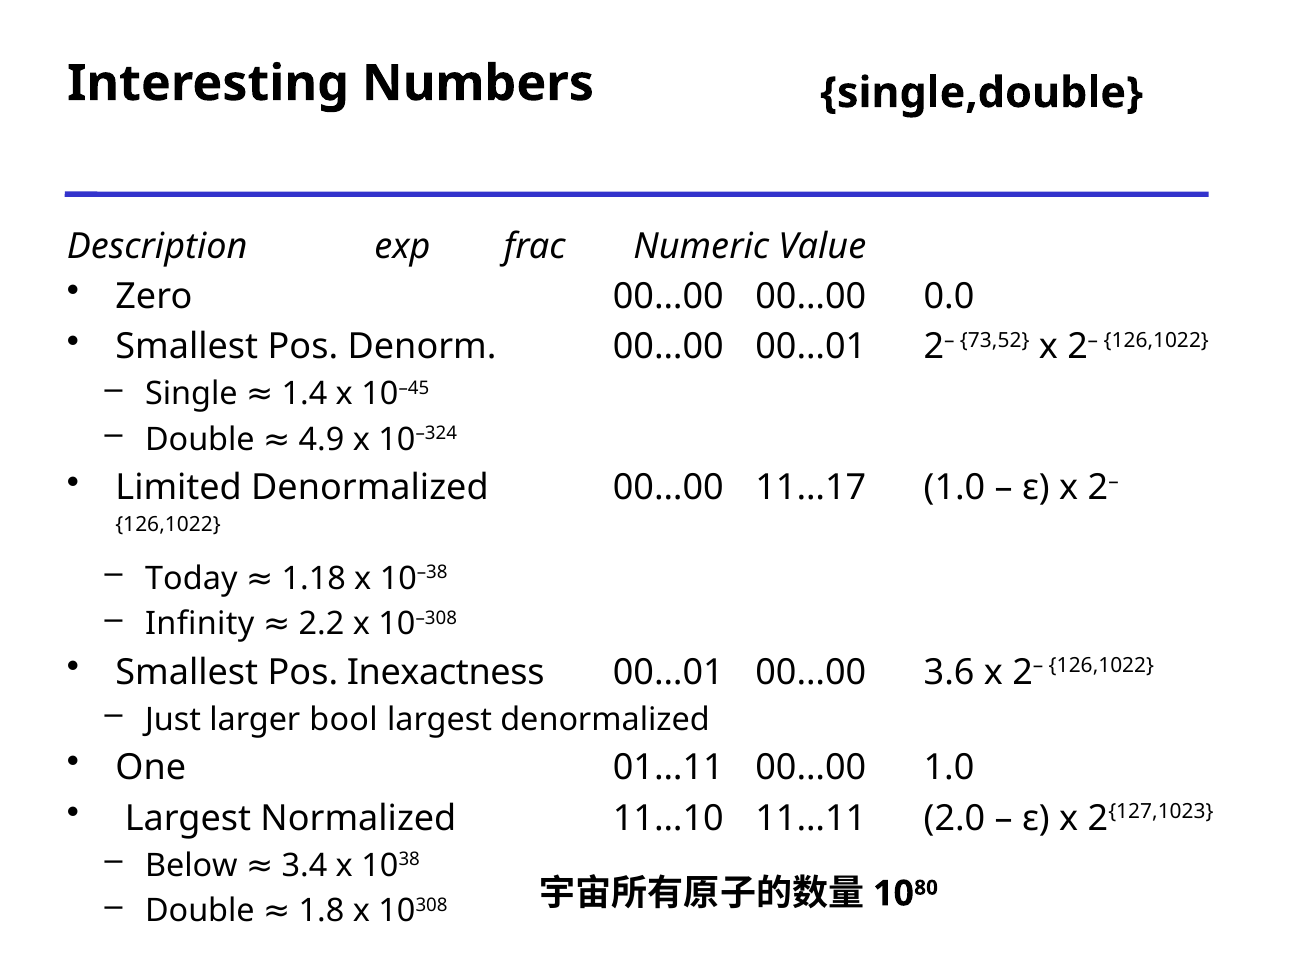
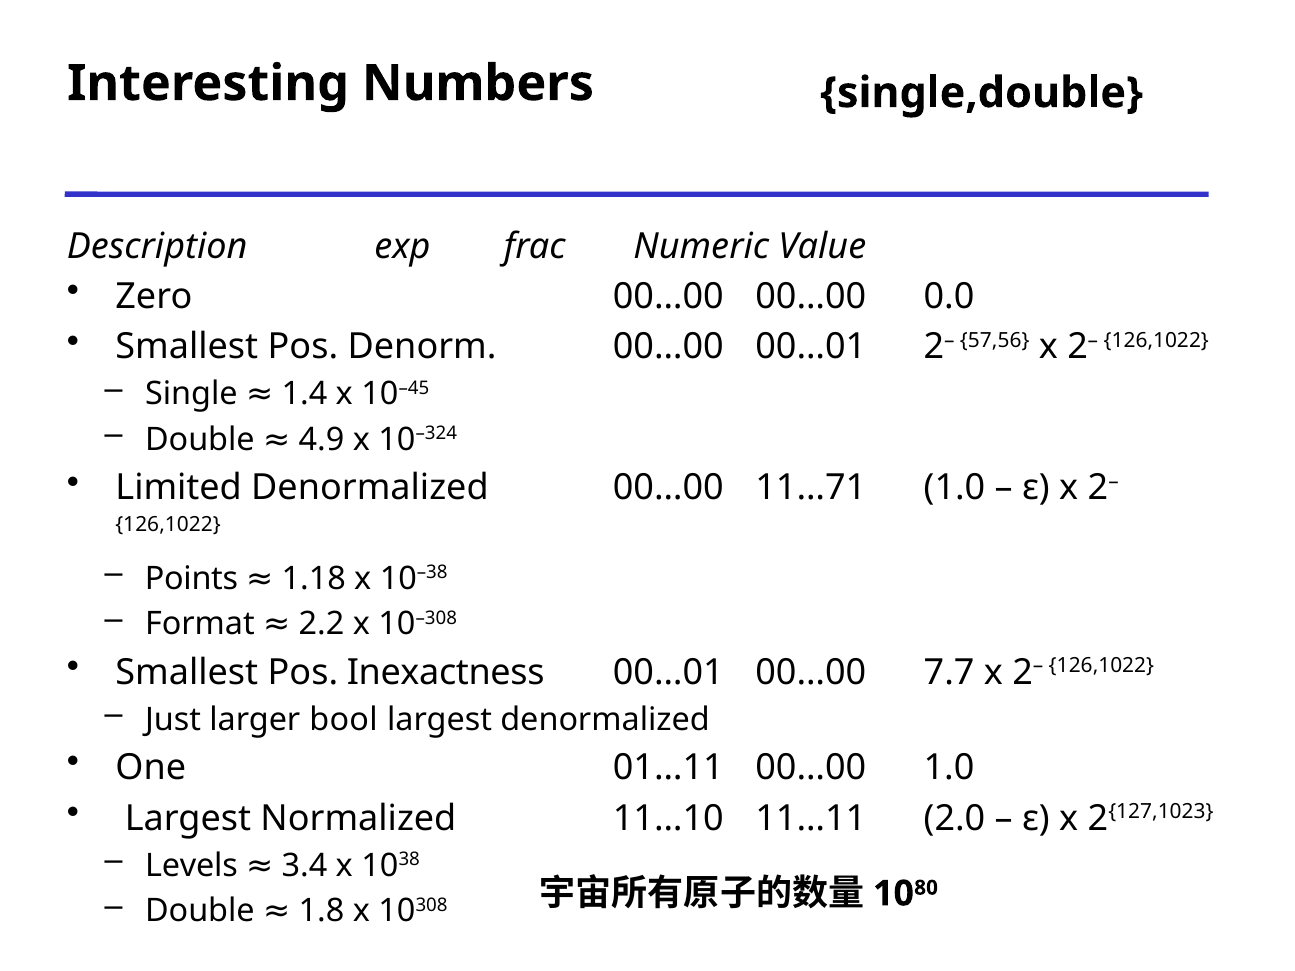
73,52: 73,52 -> 57,56
11…17: 11…17 -> 11…71
Today: Today -> Points
Infinity: Infinity -> Format
3.6: 3.6 -> 7.7
Below: Below -> Levels
